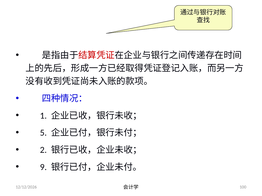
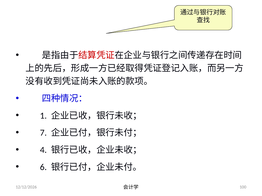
5: 5 -> 7
2: 2 -> 4
9: 9 -> 6
